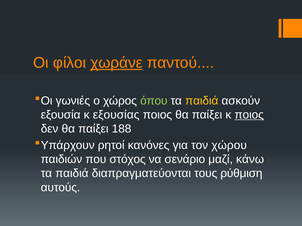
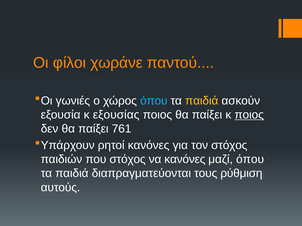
χωράνε underline: present -> none
όπου at (154, 101) colour: light green -> light blue
188: 188 -> 761
τον χώρου: χώρου -> στόχος
να σενάριο: σενάριο -> κανόνες
μαζί κάνω: κάνω -> όπου
